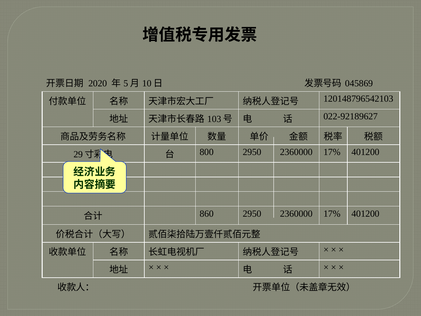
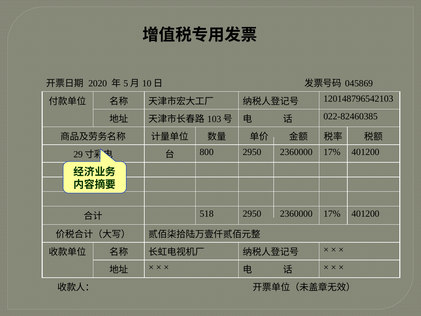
022-92189627: 022-92189627 -> 022-82460385
860: 860 -> 518
